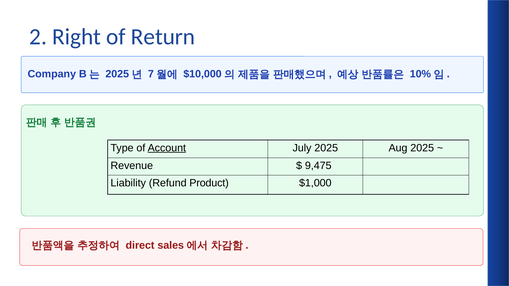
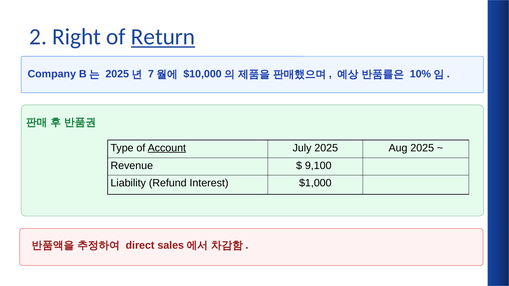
Return underline: none -> present
9,475: 9,475 -> 9,100
Product: Product -> Interest
